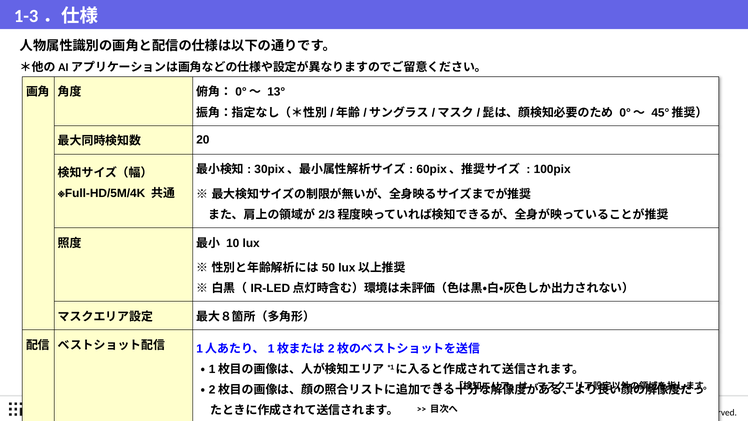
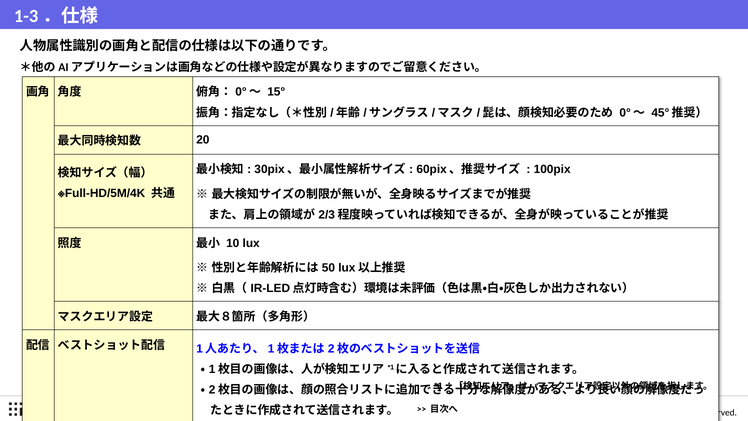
13°: 13° -> 15°
